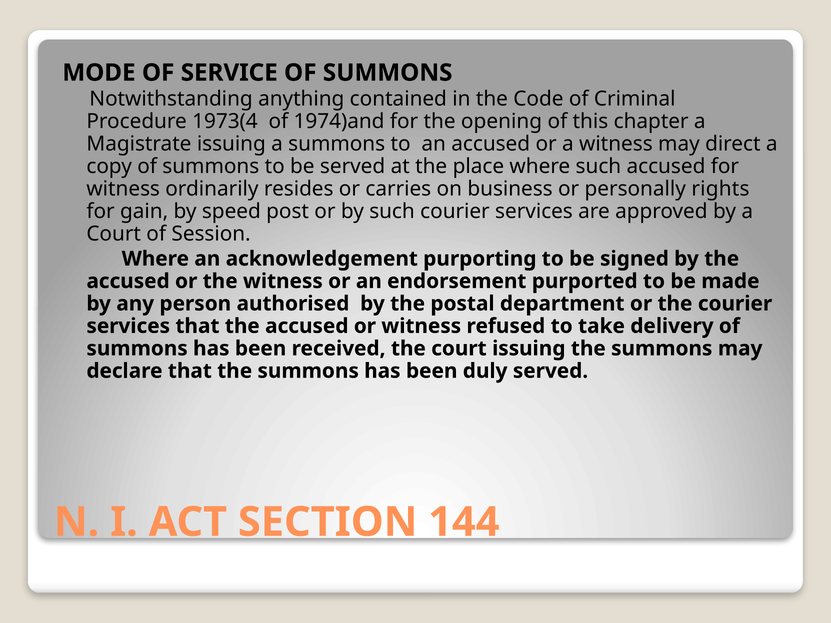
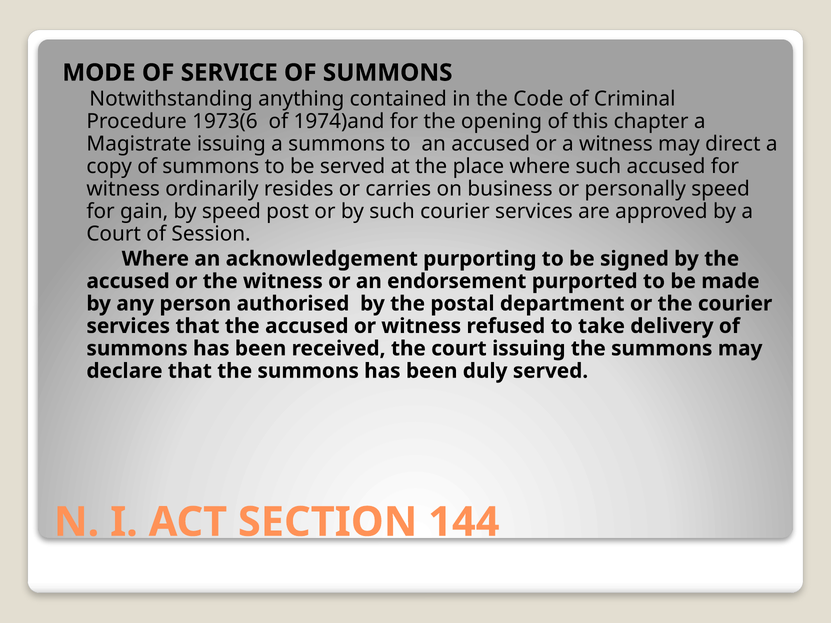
1973(4: 1973(4 -> 1973(6
personally rights: rights -> speed
